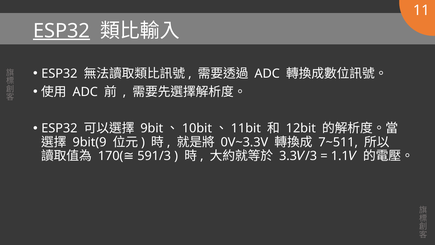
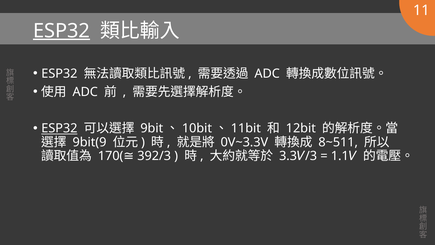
ESP32 at (59, 128) underline: none -> present
7~511: 7~511 -> 8~511
591/3: 591/3 -> 392/3
